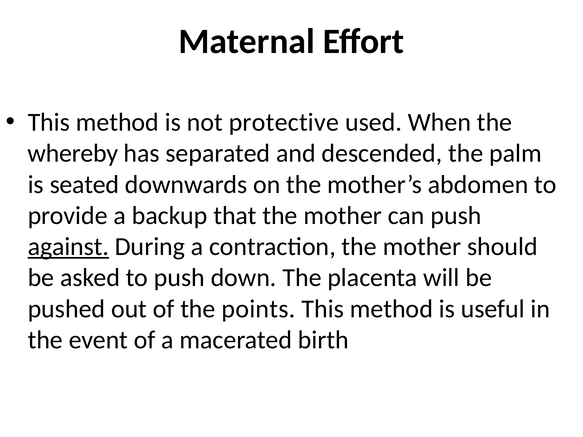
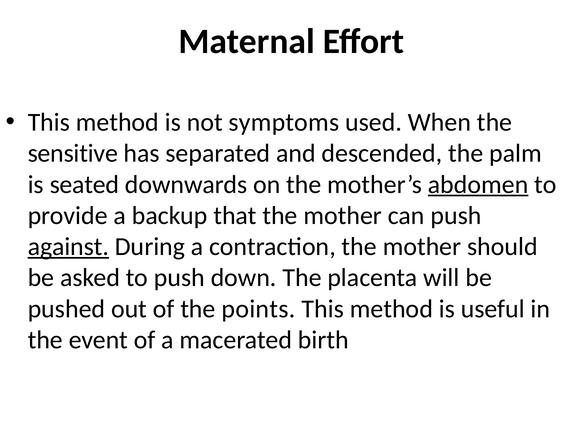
protective: protective -> symptoms
whereby: whereby -> sensitive
abdomen underline: none -> present
